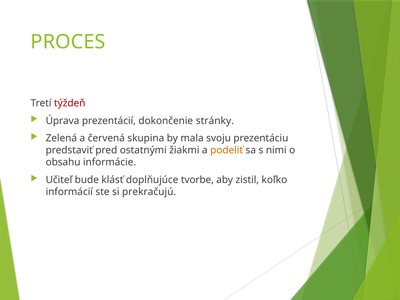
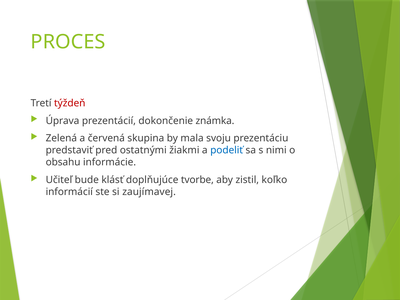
stránky: stránky -> známka
podeliť colour: orange -> blue
prekračujú: prekračujú -> zaujímavej
